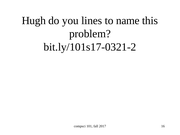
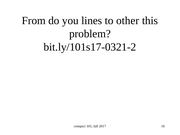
Hugh: Hugh -> From
name: name -> other
